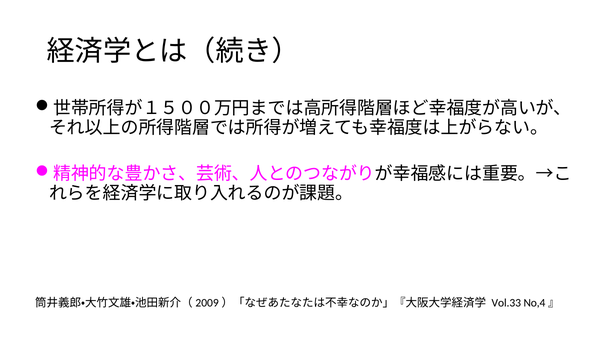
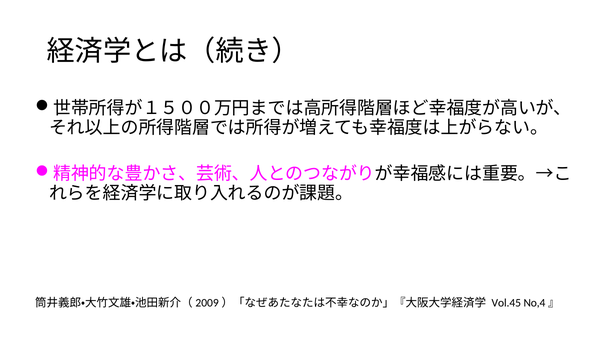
Vol.33: Vol.33 -> Vol.45
